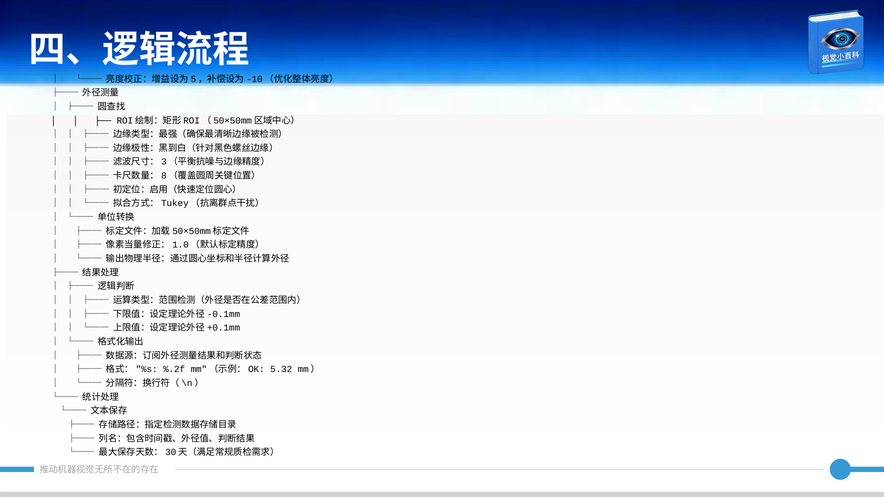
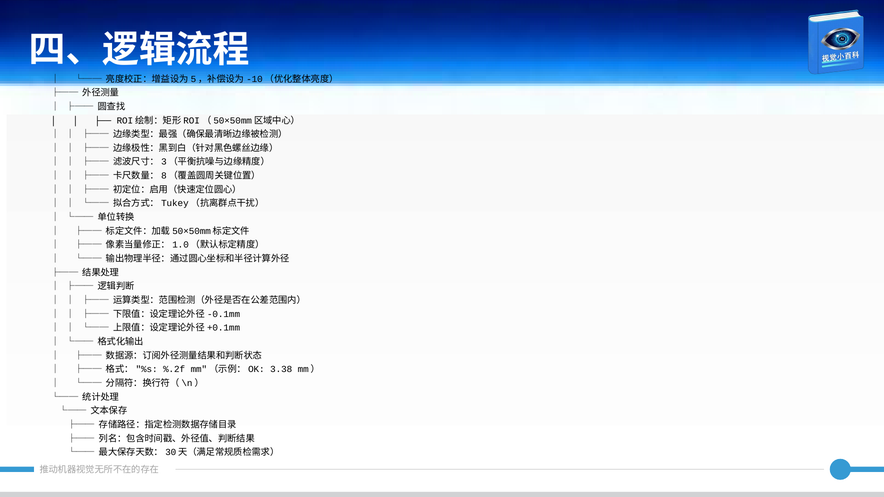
5.32: 5.32 -> 3.38
